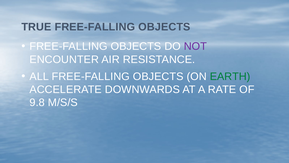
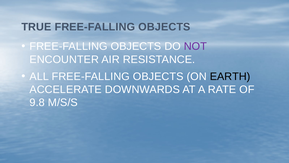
EARTH colour: green -> black
